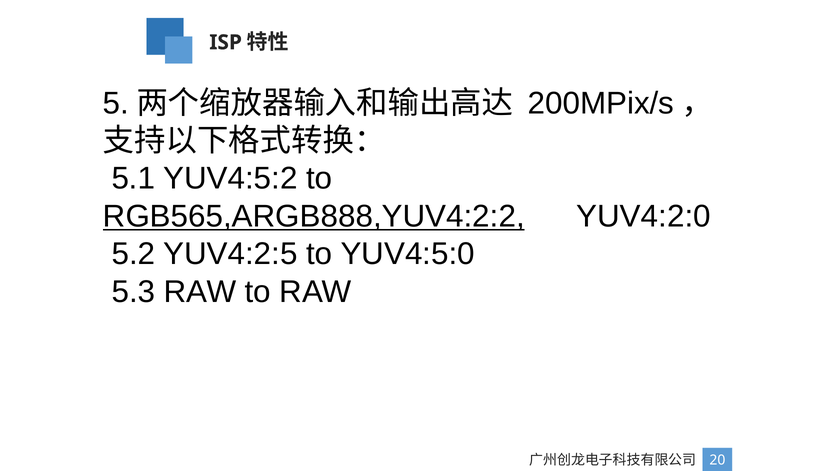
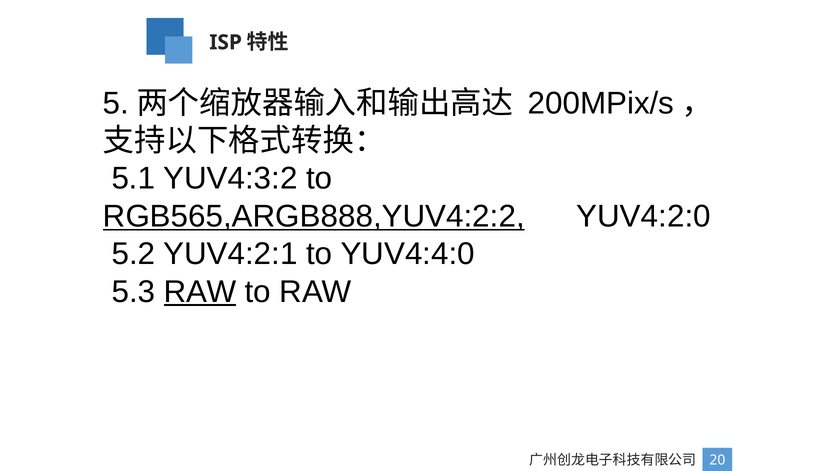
YUV4:5:2: YUV4:5:2 -> YUV4:3:2
YUV4:2:5: YUV4:2:5 -> YUV4:2:1
YUV4:5:0: YUV4:5:0 -> YUV4:4:0
RAW at (200, 292) underline: none -> present
